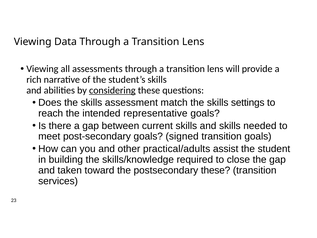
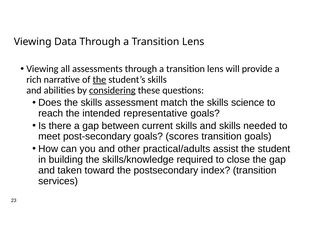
the at (99, 79) underline: none -> present
settings: settings -> science
signed: signed -> scores
postsecondary these: these -> index
